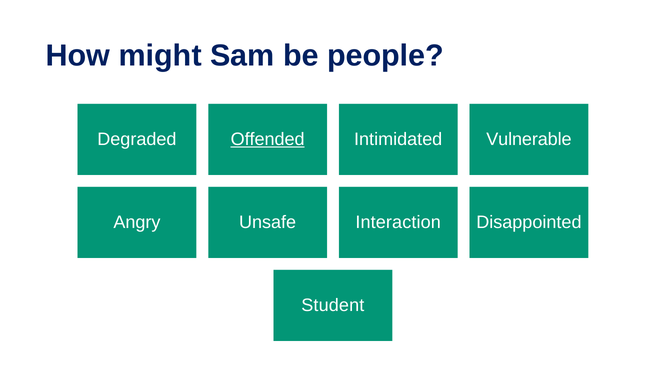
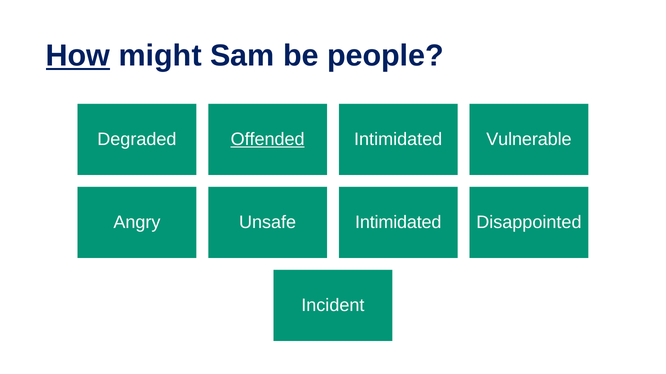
How underline: none -> present
Unsafe Interaction: Interaction -> Intimidated
Student: Student -> Incident
